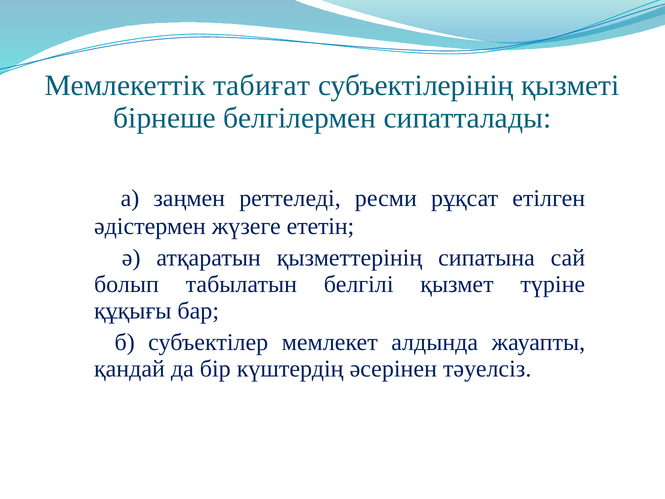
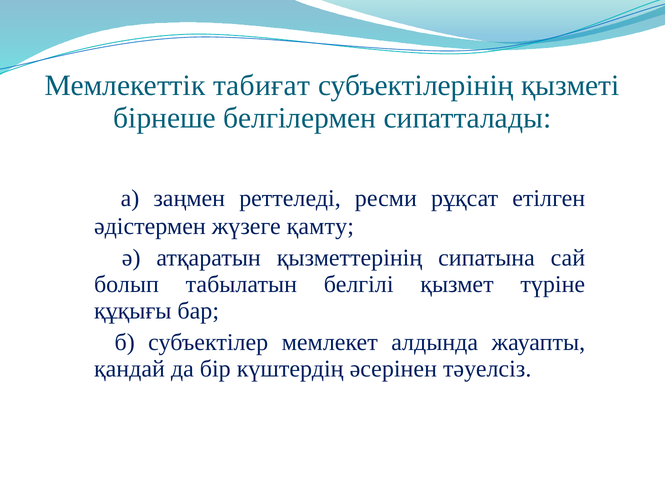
ететін: ететін -> қамту
